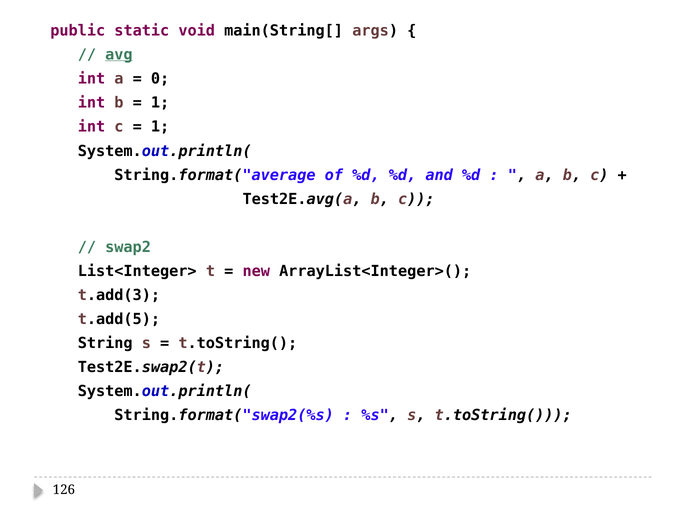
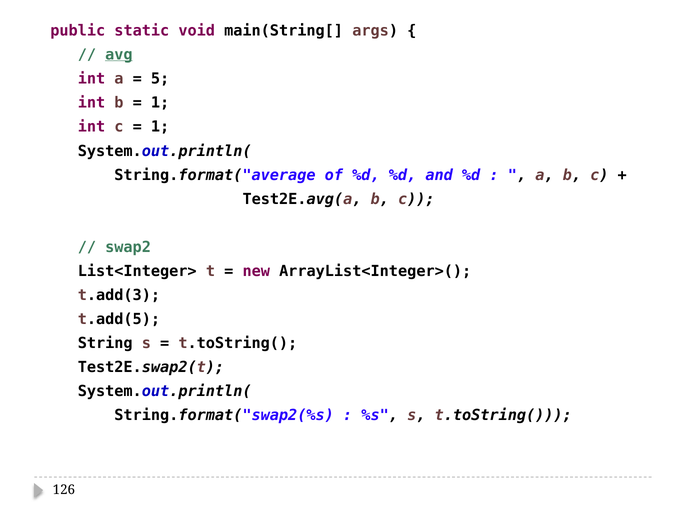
0: 0 -> 5
